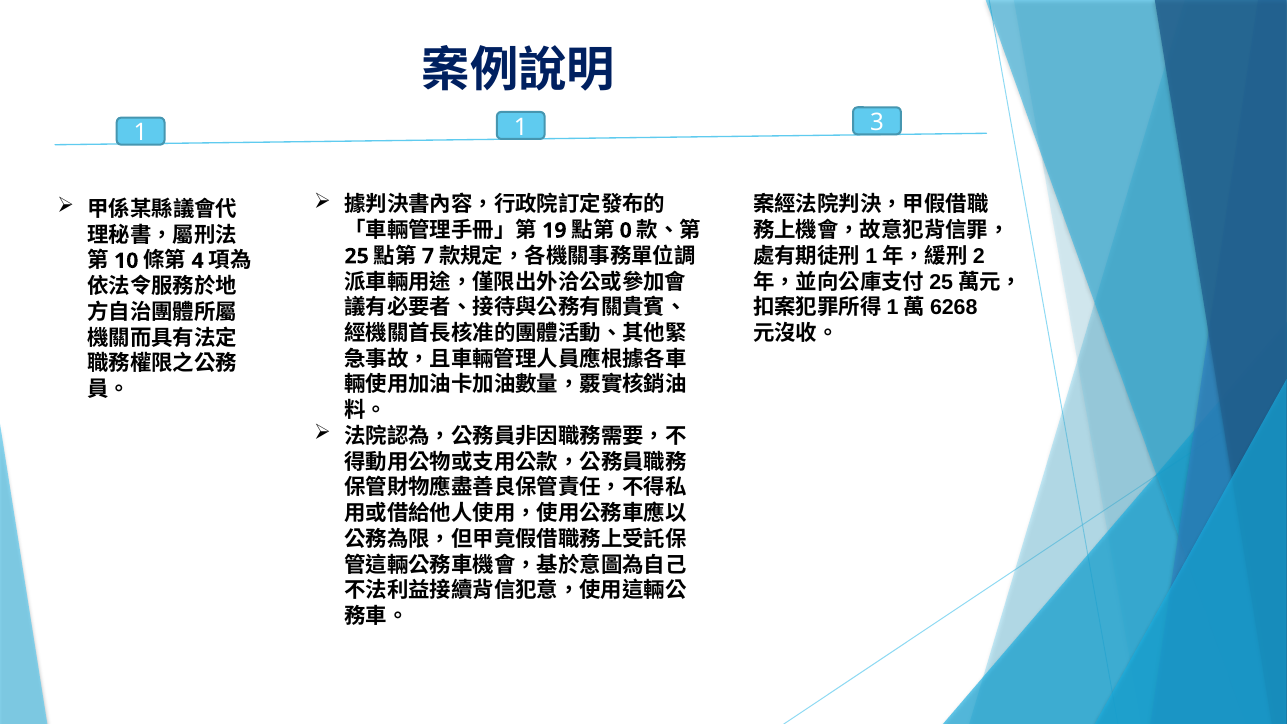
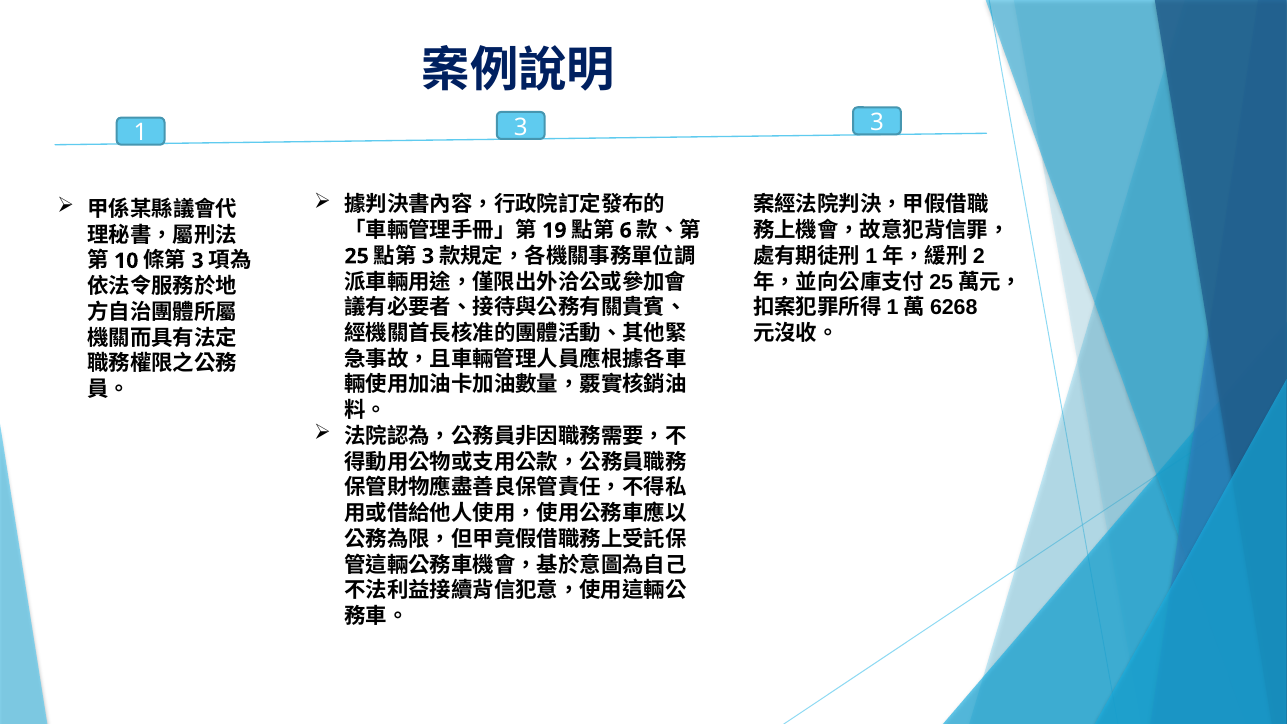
1 1: 1 -> 3
0: 0 -> 6
4 at (198, 261): 4 -> 3
7 at (428, 256): 7 -> 3
